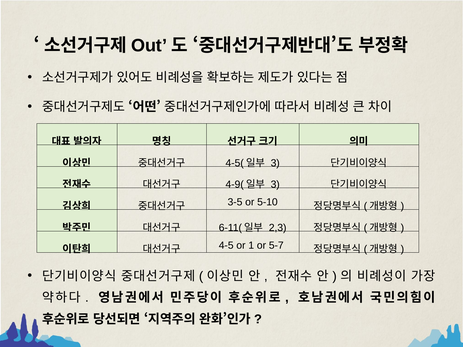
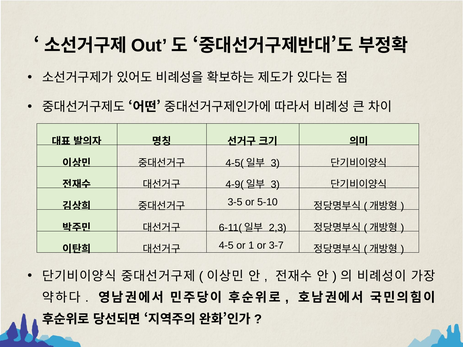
5-7: 5-7 -> 3-7
